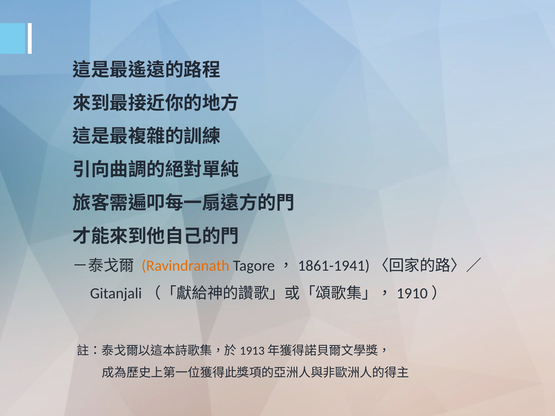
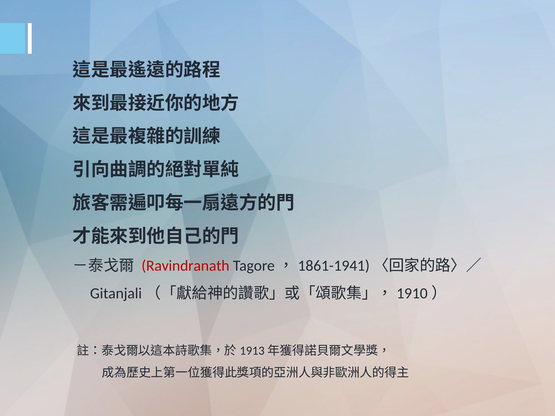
Ravindranath colour: orange -> red
